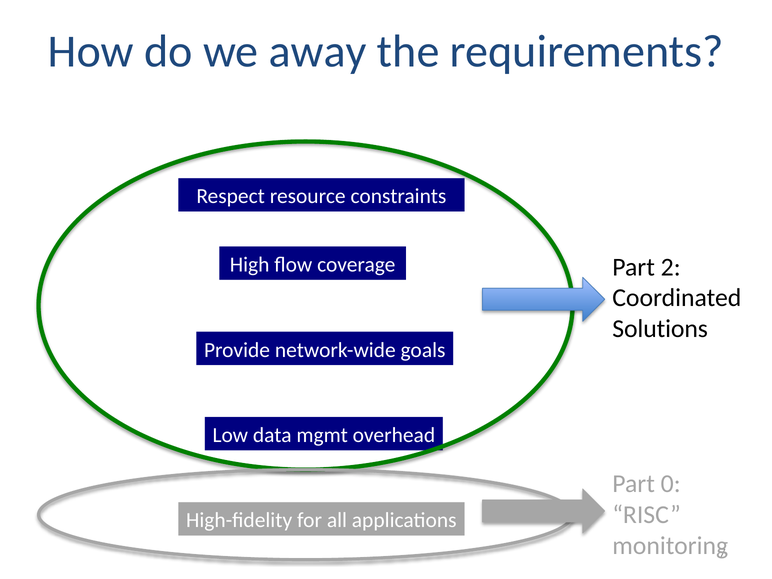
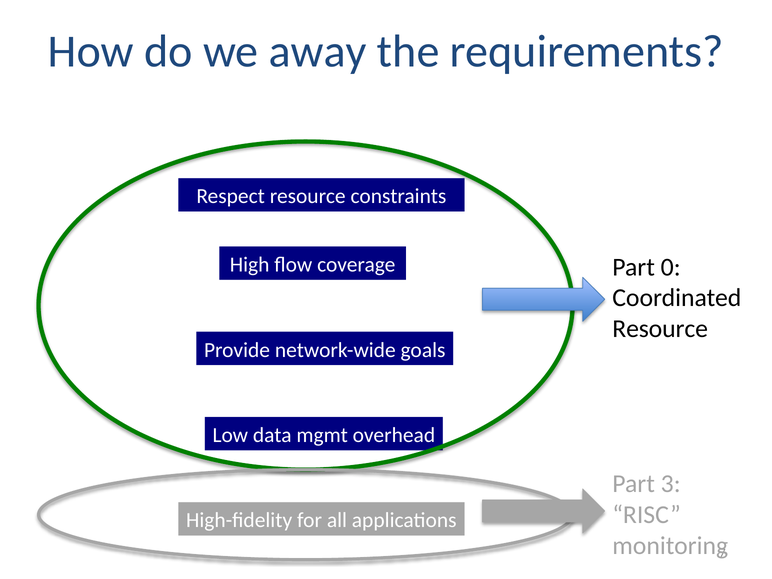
2: 2 -> 0
Solutions at (660, 329): Solutions -> Resource
0: 0 -> 3
